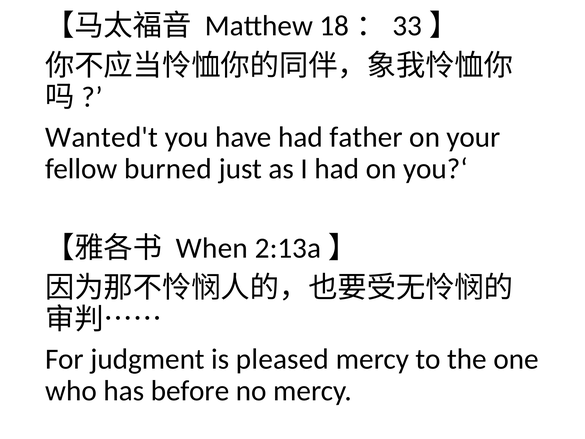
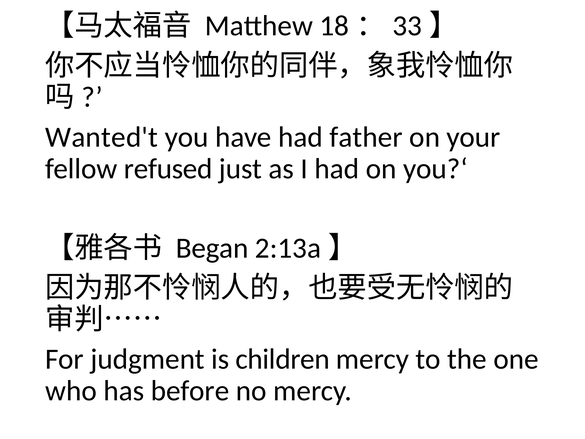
burned: burned -> refused
When: When -> Began
pleased: pleased -> children
